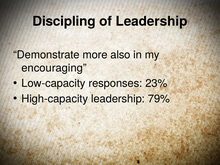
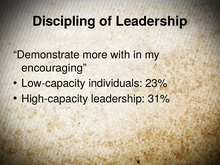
also: also -> with
responses: responses -> individuals
79%: 79% -> 31%
